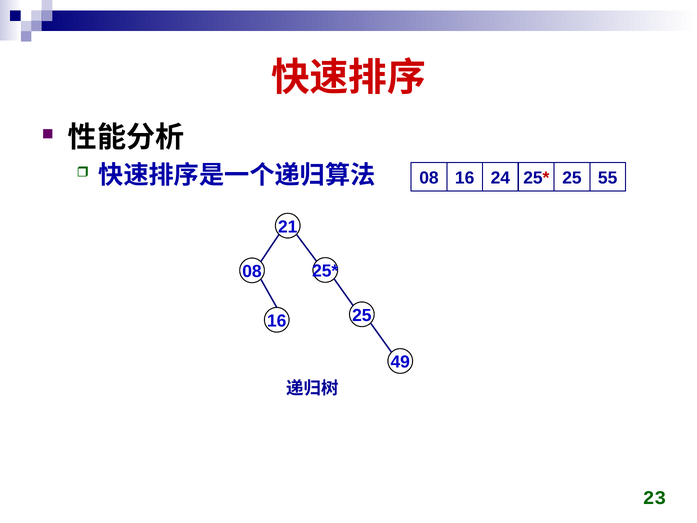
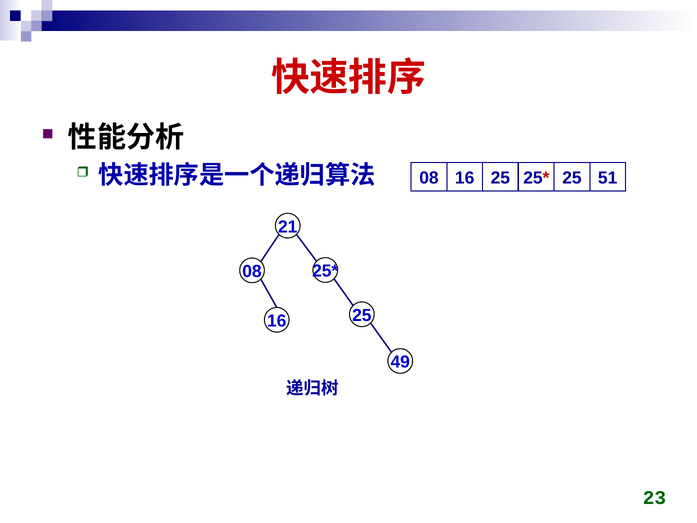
16 24: 24 -> 25
55: 55 -> 51
